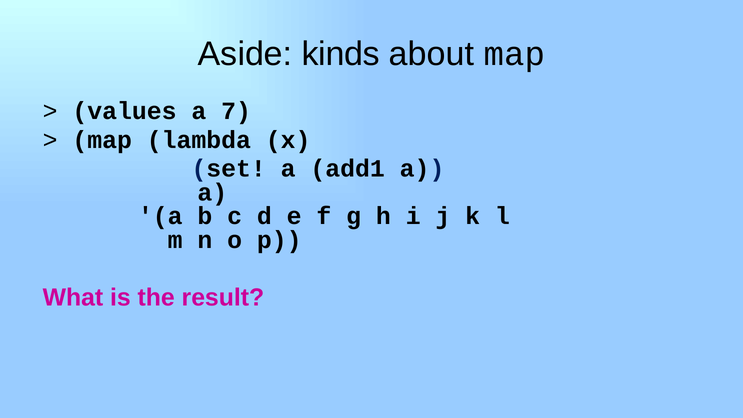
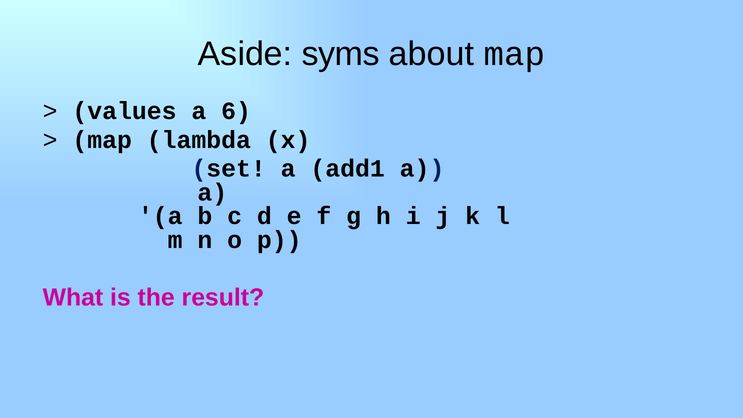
kinds: kinds -> syms
7: 7 -> 6
